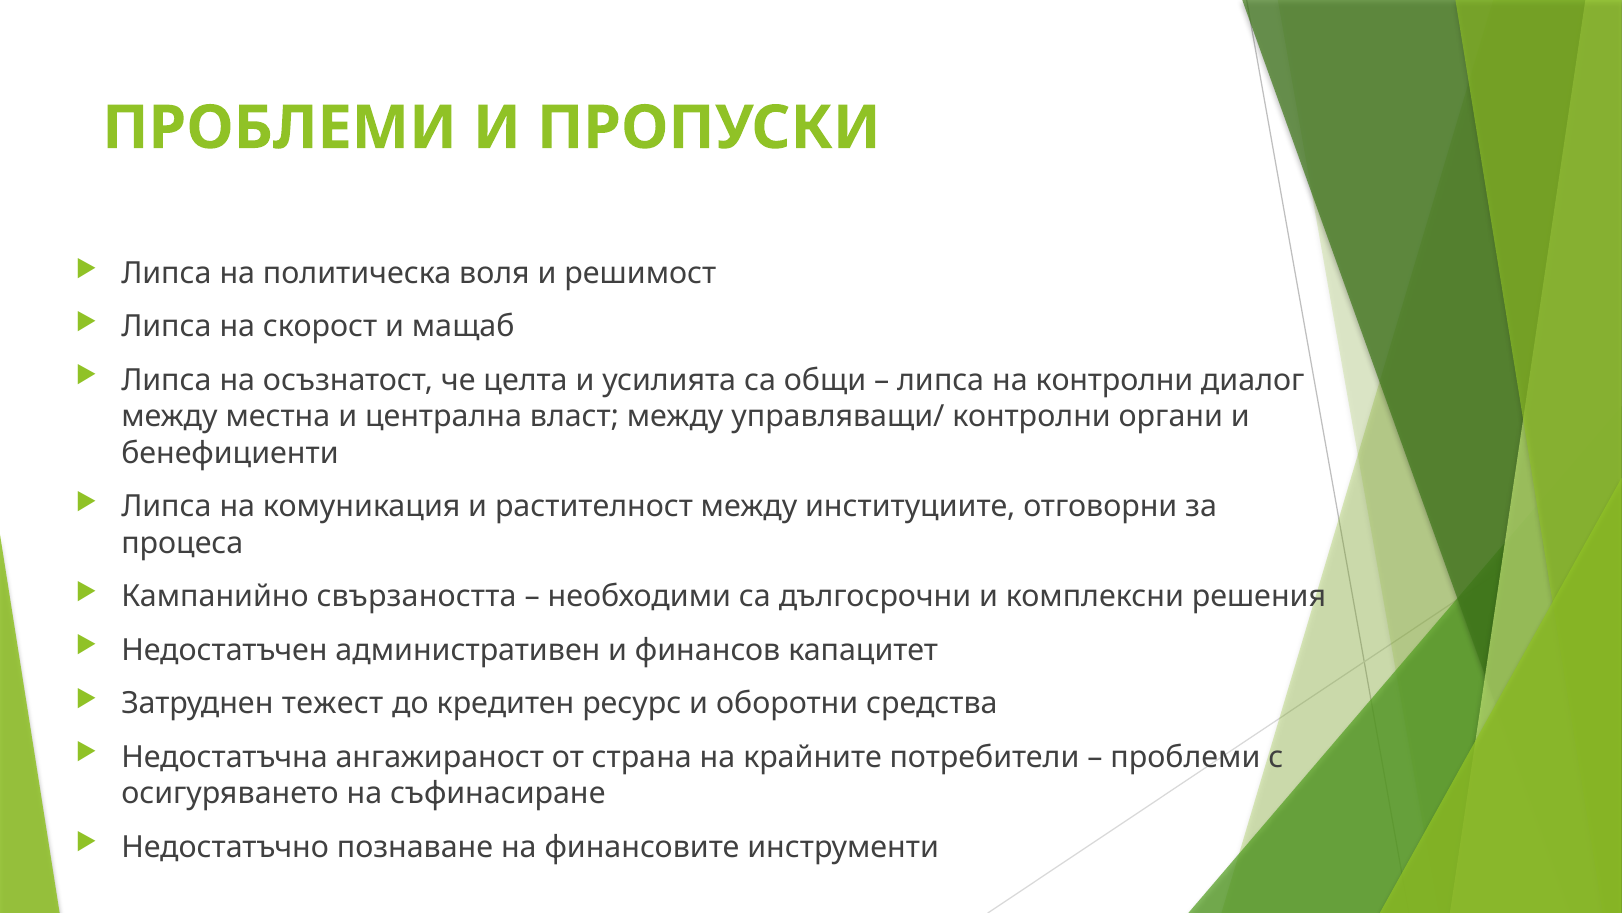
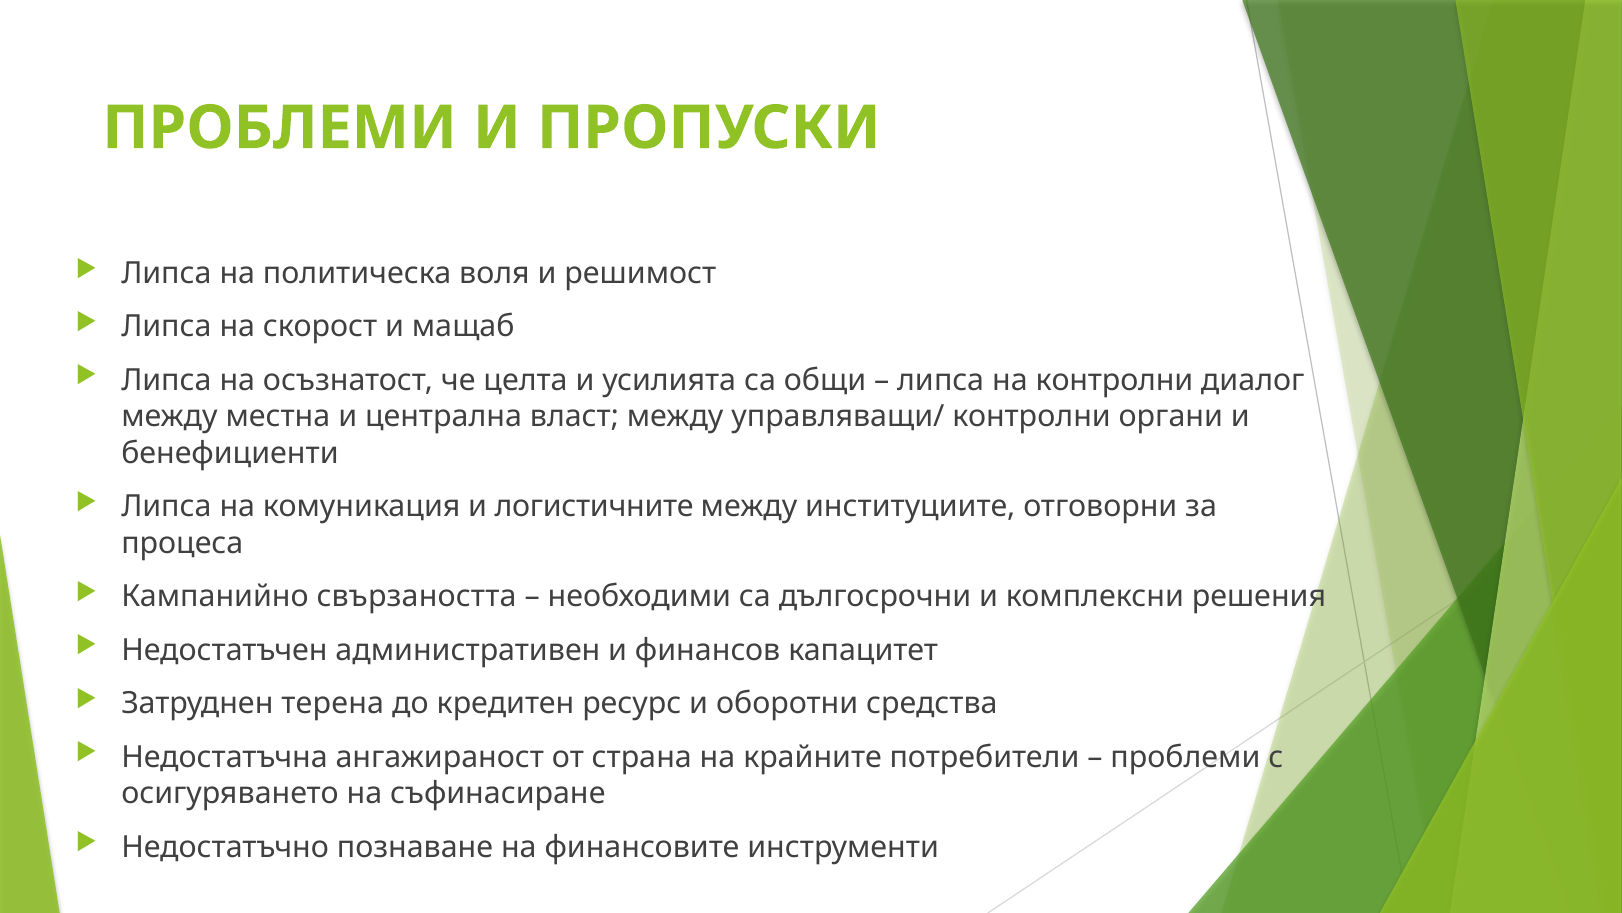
растителност: растителност -> логистичните
тежест: тежест -> терена
